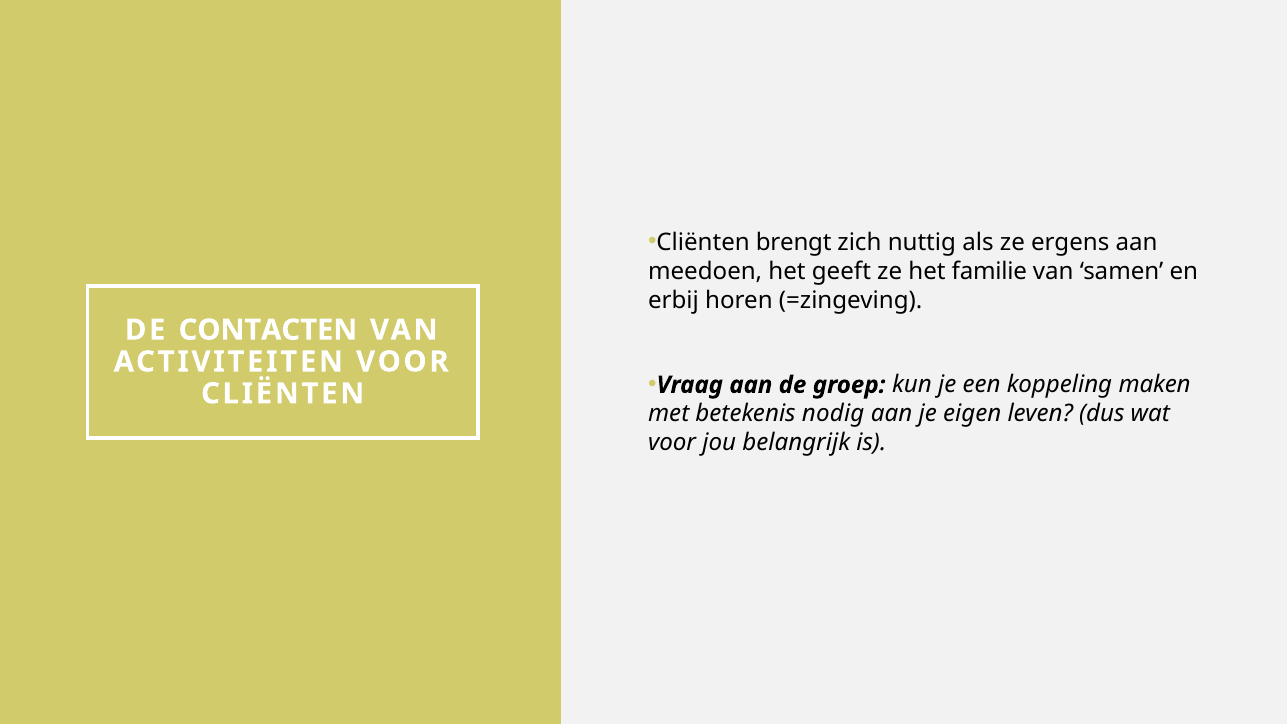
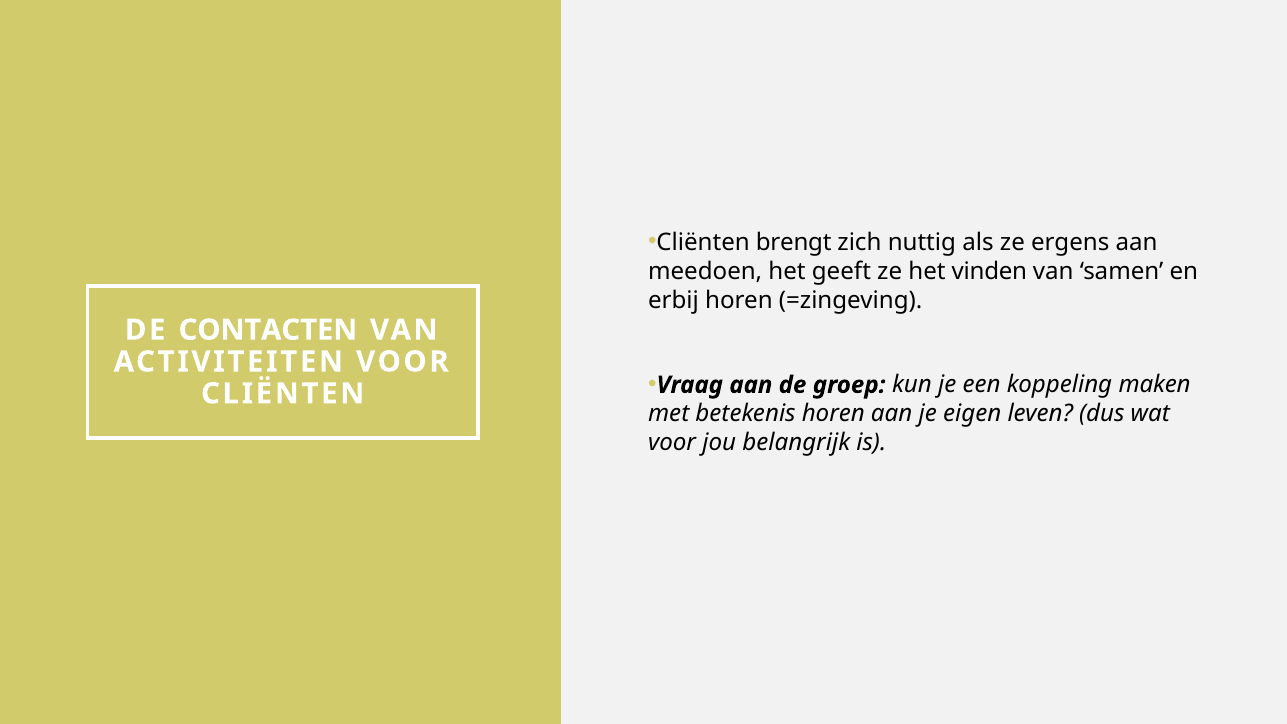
familie: familie -> vinden
betekenis nodig: nodig -> horen
